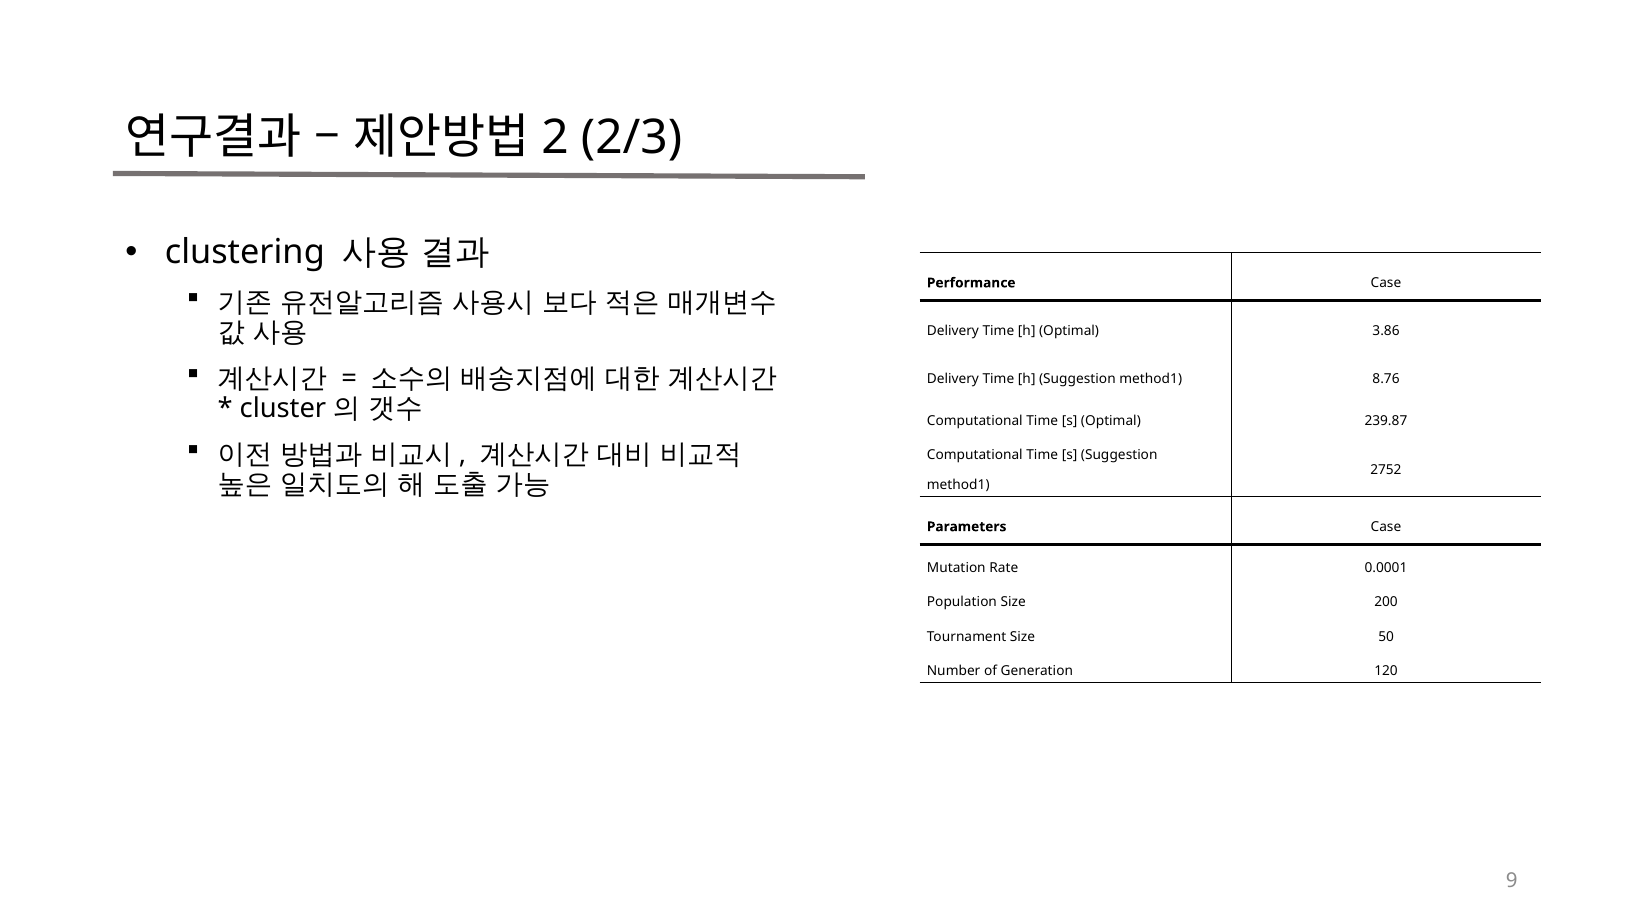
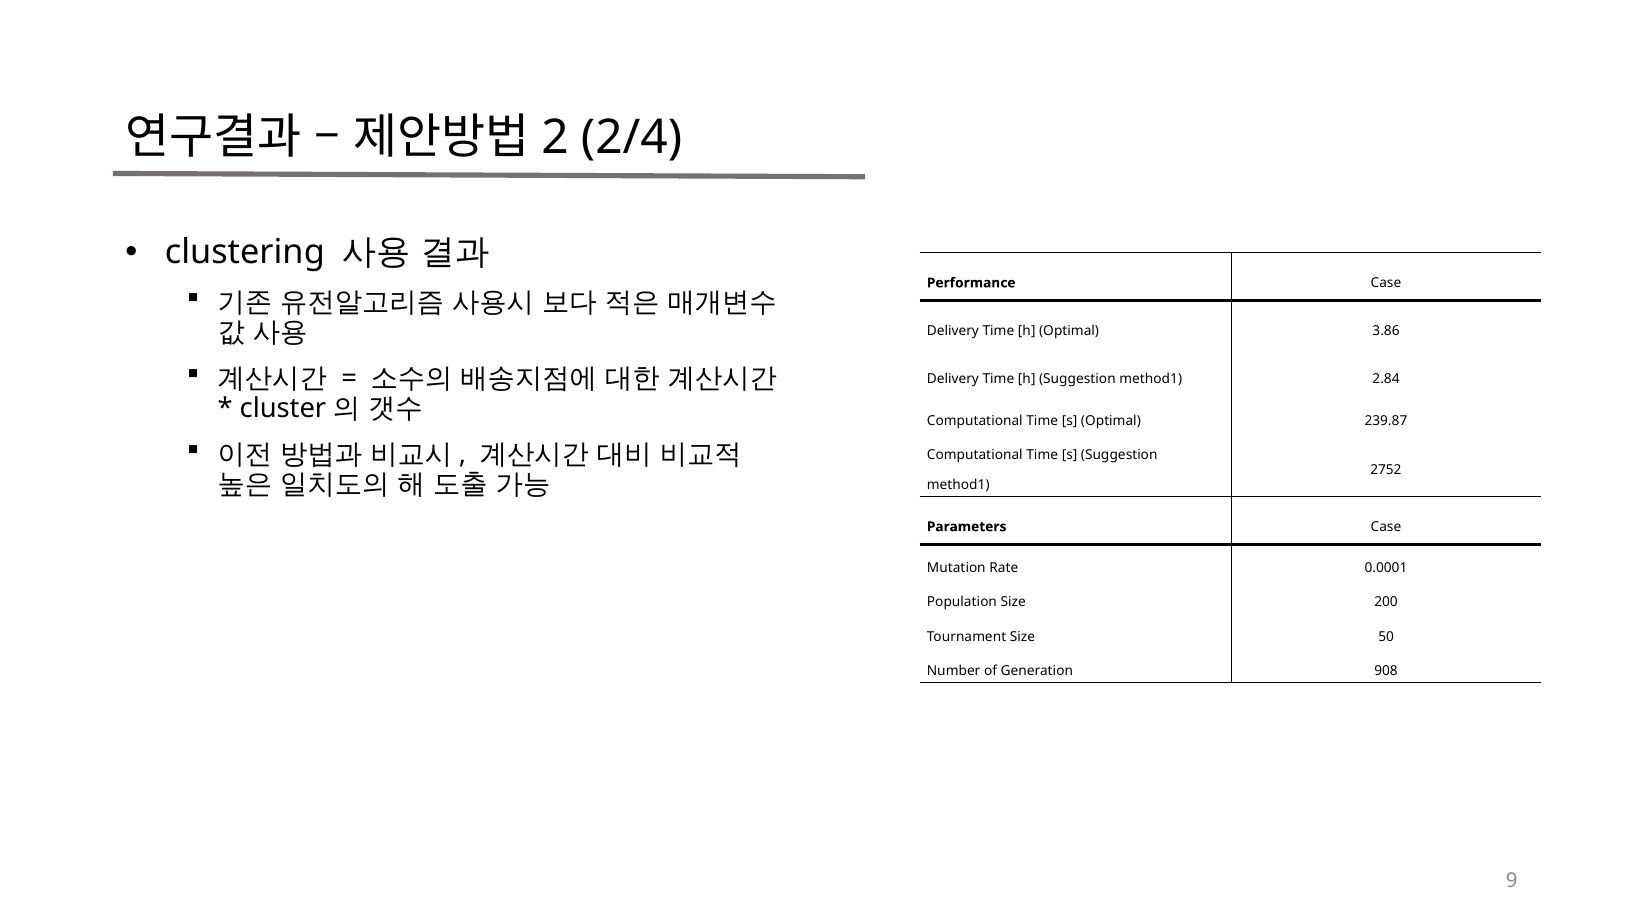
2/3: 2/3 -> 2/4
8.76: 8.76 -> 2.84
120: 120 -> 908
